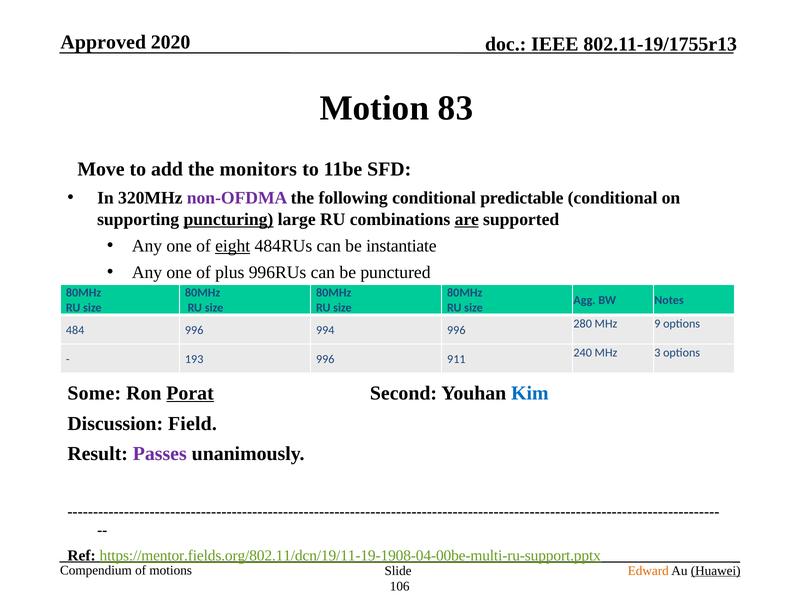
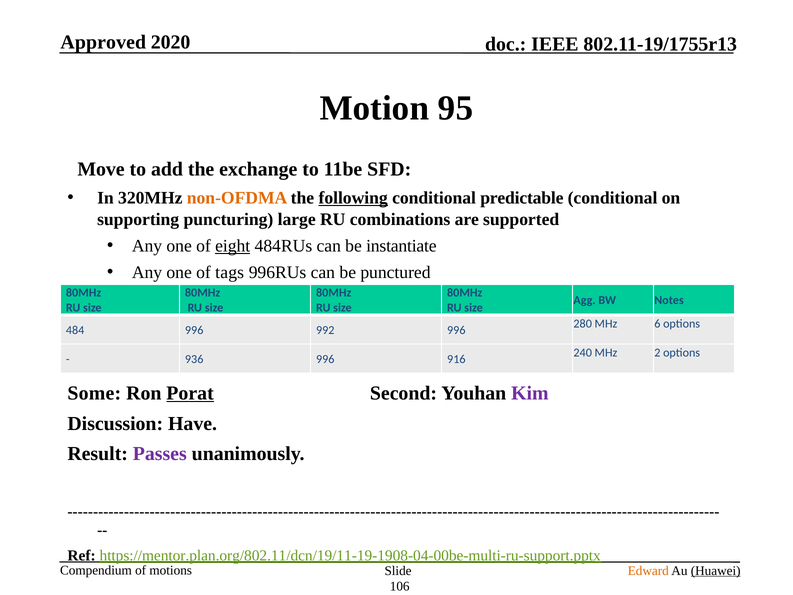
83: 83 -> 95
monitors: monitors -> exchange
non-OFDMA colour: purple -> orange
following underline: none -> present
puncturing underline: present -> none
are underline: present -> none
plus: plus -> tags
9: 9 -> 6
994: 994 -> 992
3: 3 -> 2
193: 193 -> 936
911: 911 -> 916
Kim colour: blue -> purple
Field: Field -> Have
https://mentor.fields.org/802.11/dcn/19/11-19-1908-04-00be-multi-ru-support.pptx: https://mentor.fields.org/802.11/dcn/19/11-19-1908-04-00be-multi-ru-support.pptx -> https://mentor.plan.org/802.11/dcn/19/11-19-1908-04-00be-multi-ru-support.pptx
